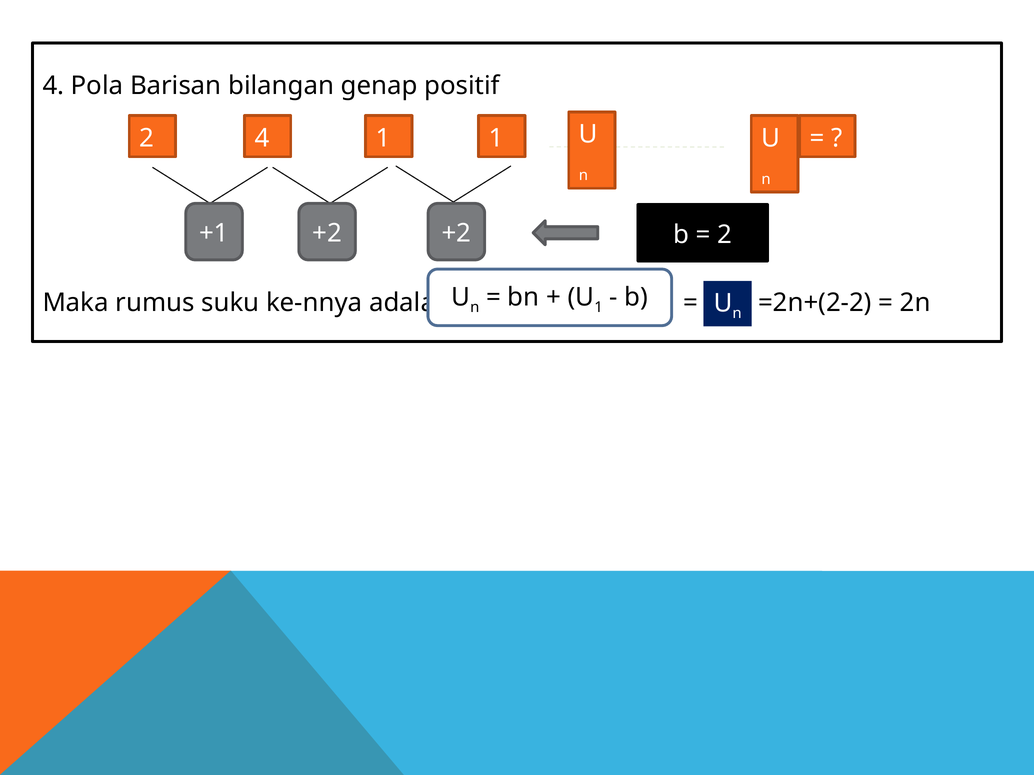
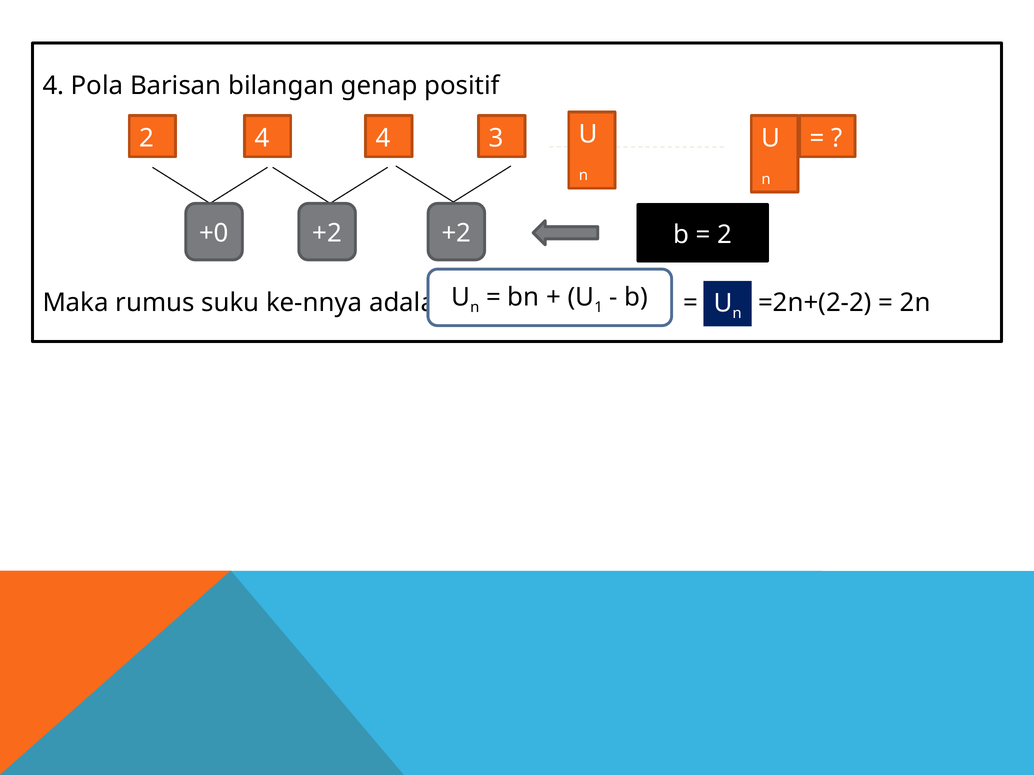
4 1: 1 -> 4
2 1: 1 -> 3
+1: +1 -> +0
